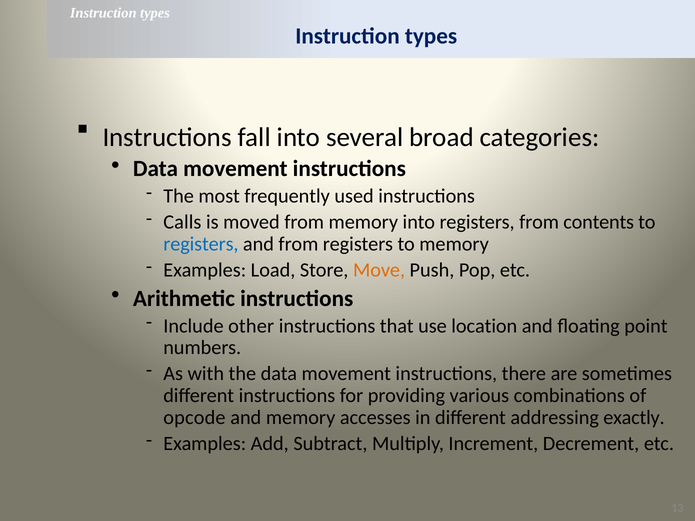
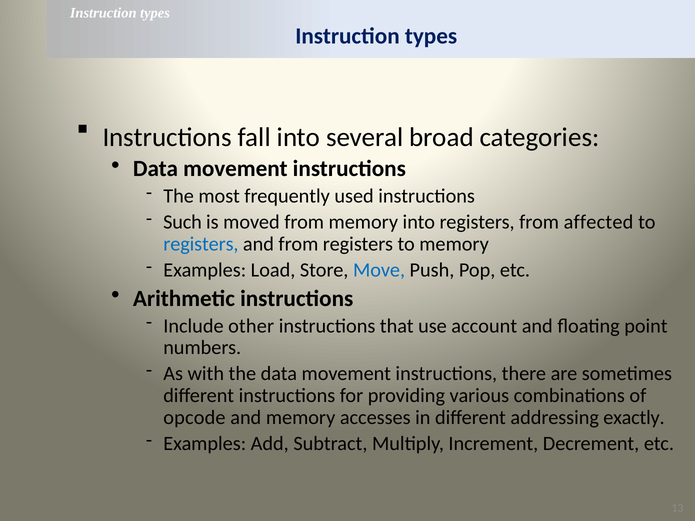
Calls: Calls -> Such
contents: contents -> affected
Move colour: orange -> blue
location: location -> account
